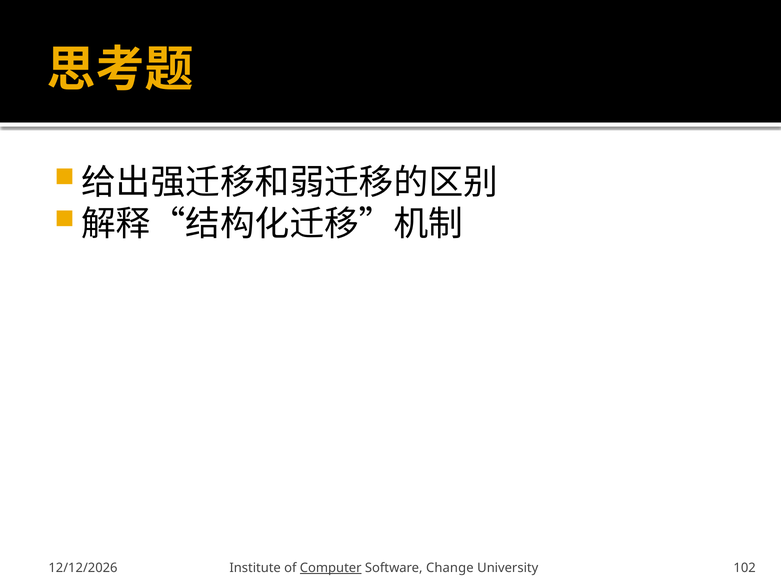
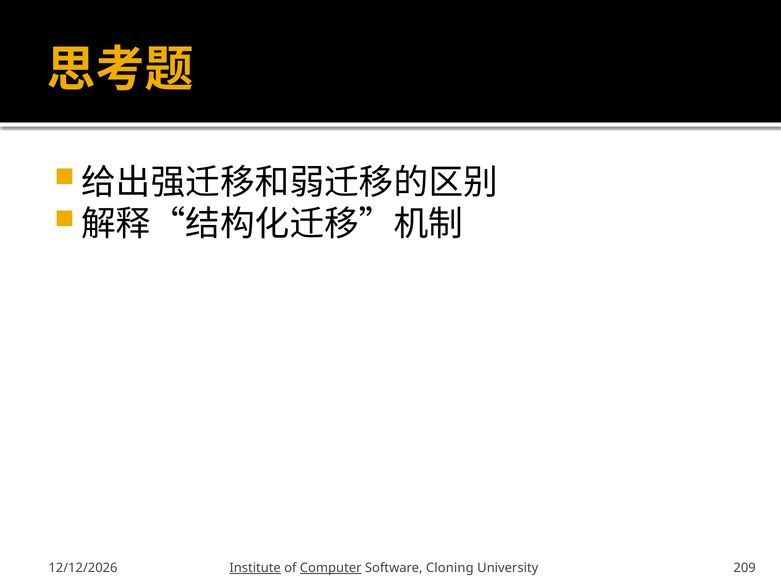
Institute underline: none -> present
Change: Change -> Cloning
102: 102 -> 209
